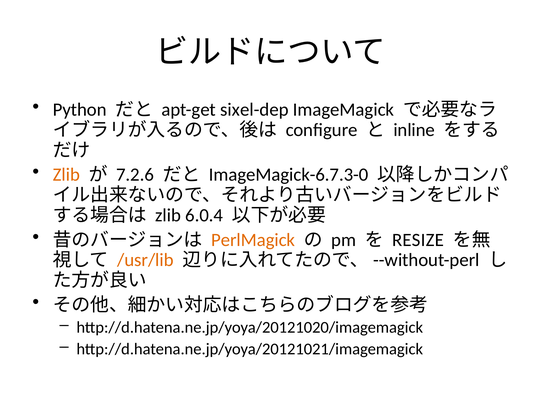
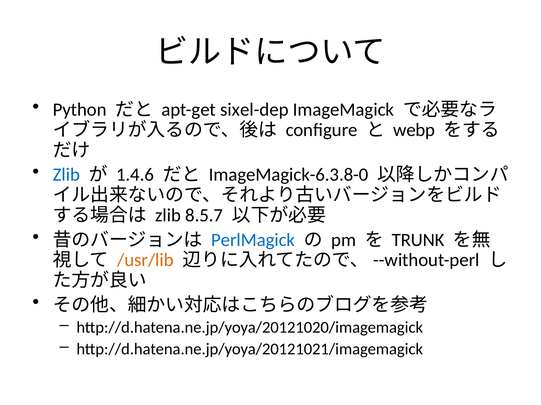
inline: inline -> webp
Zlib at (66, 175) colour: orange -> blue
7.2.6: 7.2.6 -> 1.4.6
ImageMagick-6.7.3-0: ImageMagick-6.7.3-0 -> ImageMagick-6.3.8-0
6.0.4: 6.0.4 -> 8.5.7
PerlMagick colour: orange -> blue
RESIZE: RESIZE -> TRUNK
